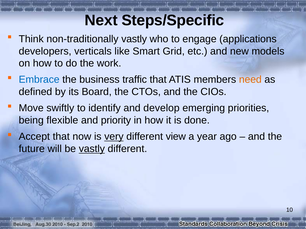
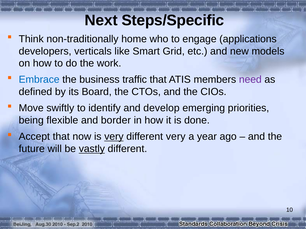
non-traditionally vastly: vastly -> home
need colour: orange -> purple
priority: priority -> border
different view: view -> very
